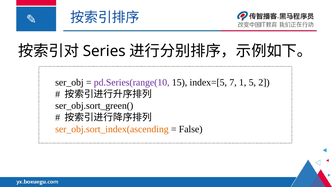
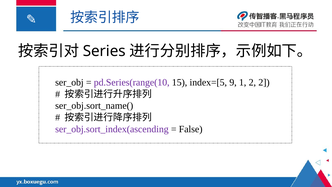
7: 7 -> 9
1 5: 5 -> 2
ser_obj.sort_green(: ser_obj.sort_green( -> ser_obj.sort_name(
ser_obj.sort_index(ascending colour: orange -> purple
